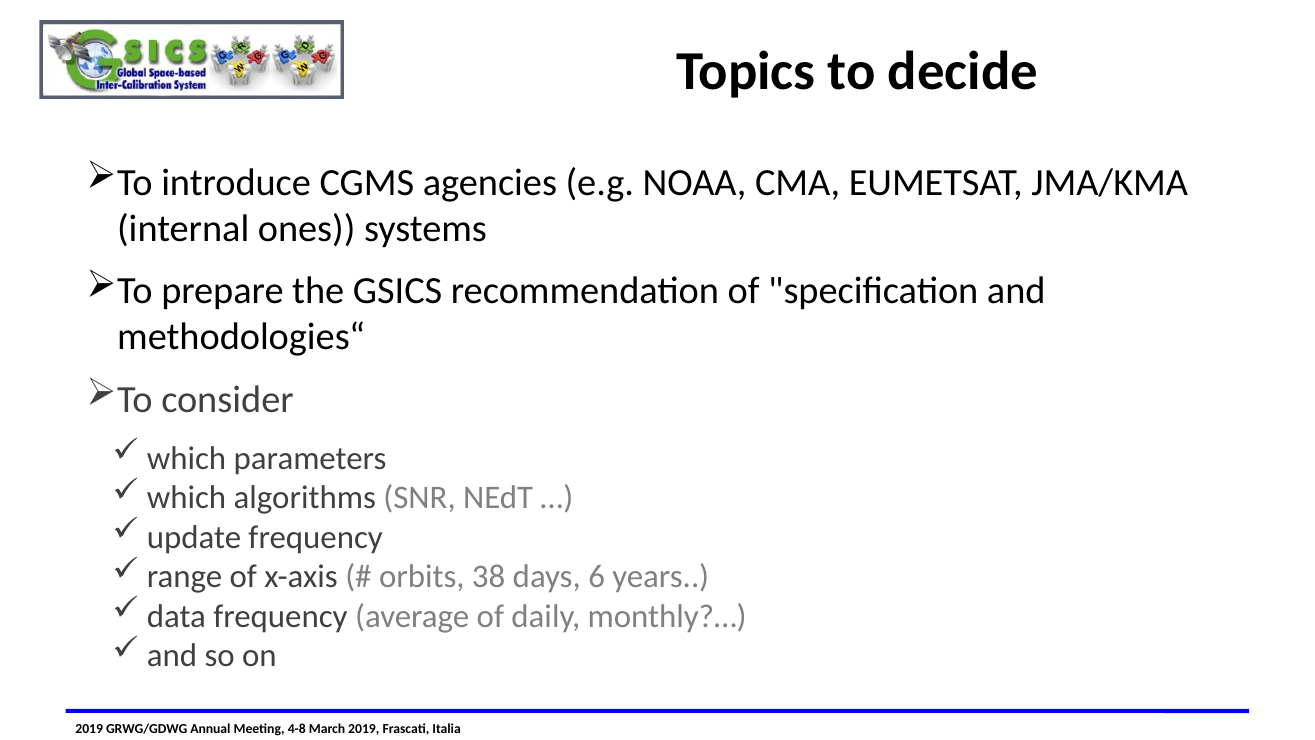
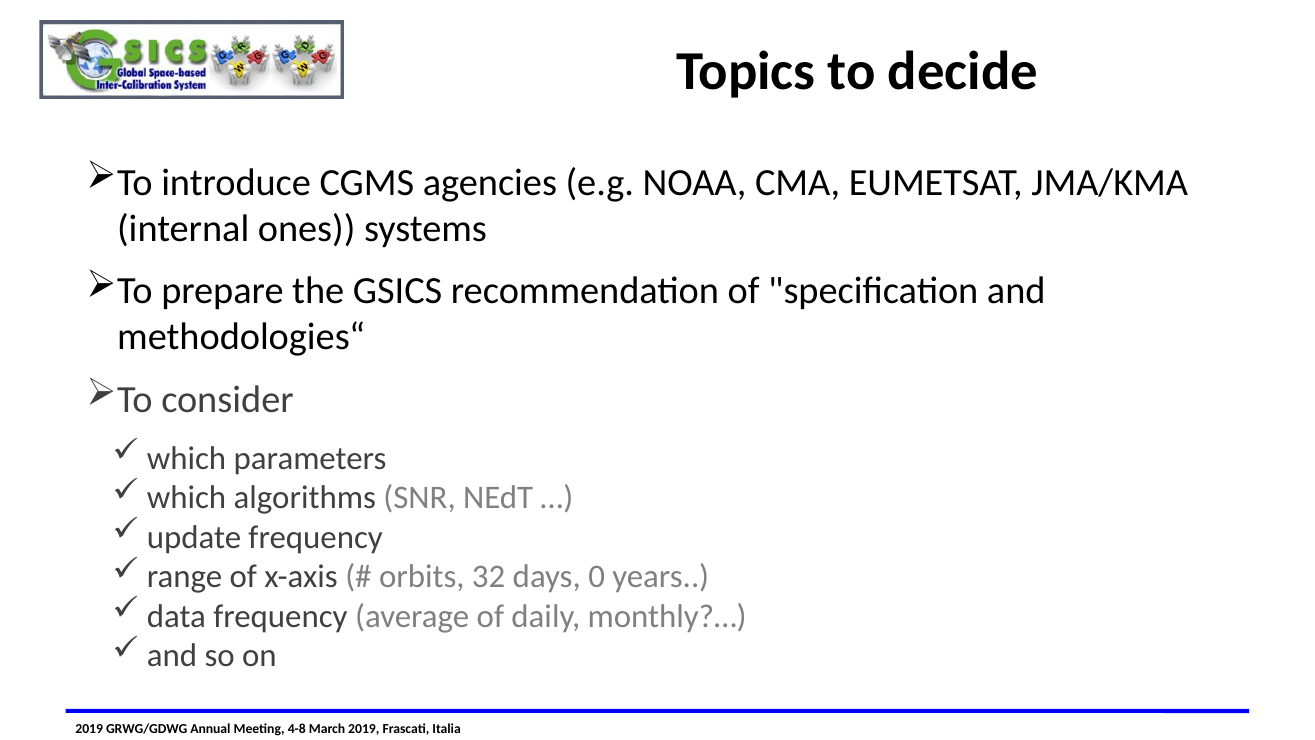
38: 38 -> 32
6: 6 -> 0
